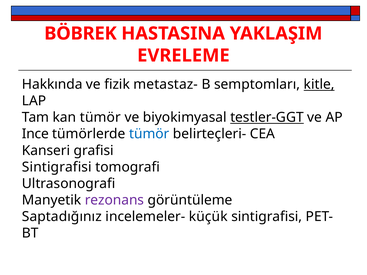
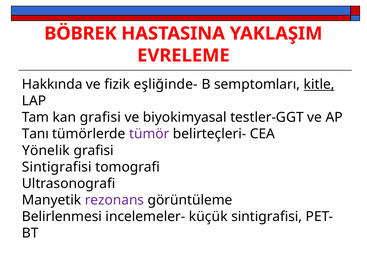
metastaz-: metastaz- -> eşliğinde-
kan tümör: tümör -> grafisi
testler-GGT underline: present -> none
Ince: Ince -> Tanı
tümör at (149, 134) colour: blue -> purple
Kanseri: Kanseri -> Yönelik
Saptadığınız: Saptadığınız -> Belirlenmesi
